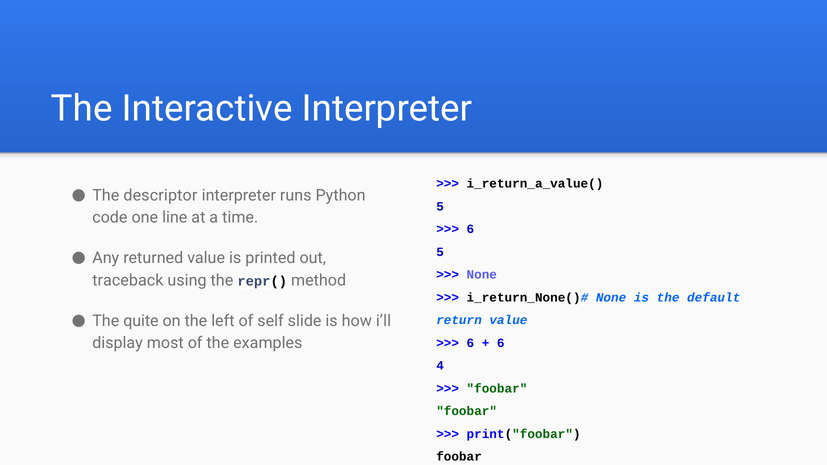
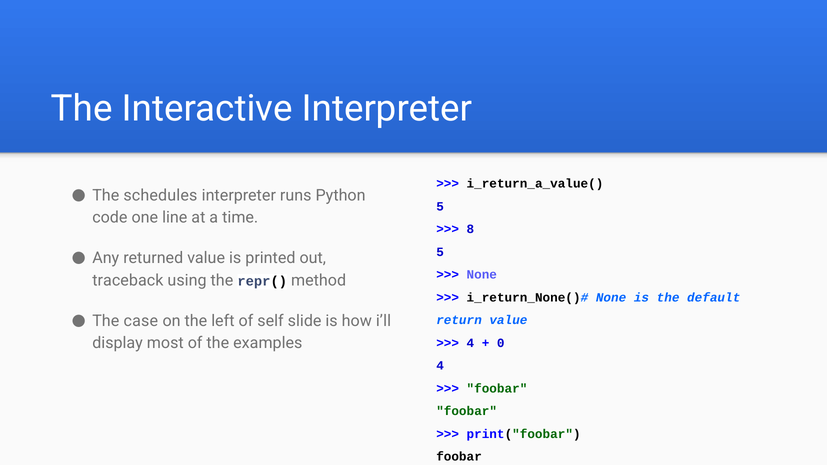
descriptor: descriptor -> schedules
6 at (470, 229): 6 -> 8
quite: quite -> case
6 at (470, 343): 6 -> 4
6 at (501, 343): 6 -> 0
